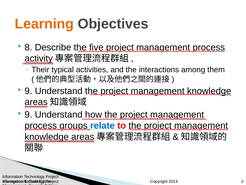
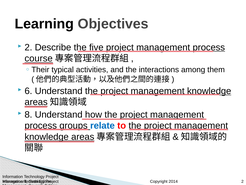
Learning colour: orange -> black
8 at (28, 47): 8 -> 2
activity: activity -> course
9 at (28, 91): 9 -> 6
9 at (28, 114): 9 -> 8
